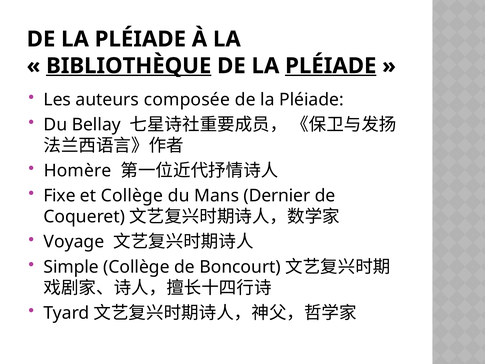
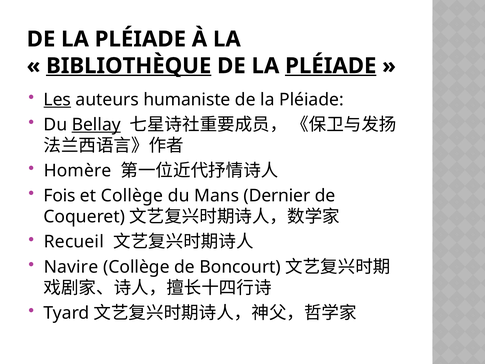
Les underline: none -> present
composée: composée -> humaniste
Bellay underline: none -> present
Fixe: Fixe -> Fois
Voyage: Voyage -> Recueil
Simple: Simple -> Navire
